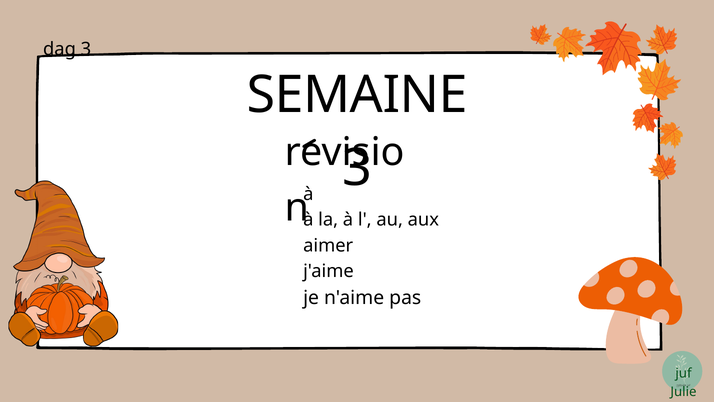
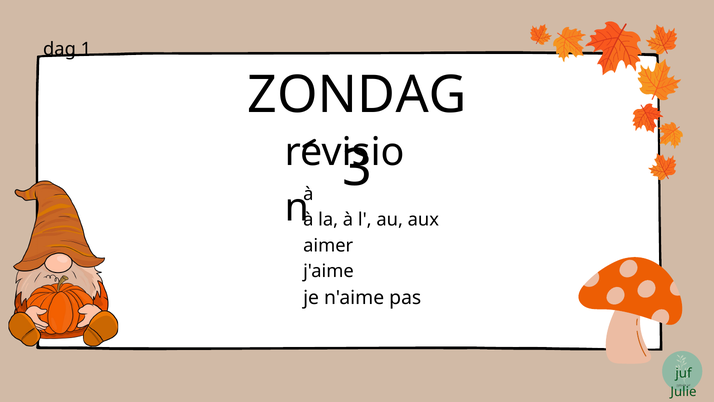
dag 3: 3 -> 1
SEMAINE: SEMAINE -> ZONDAG
